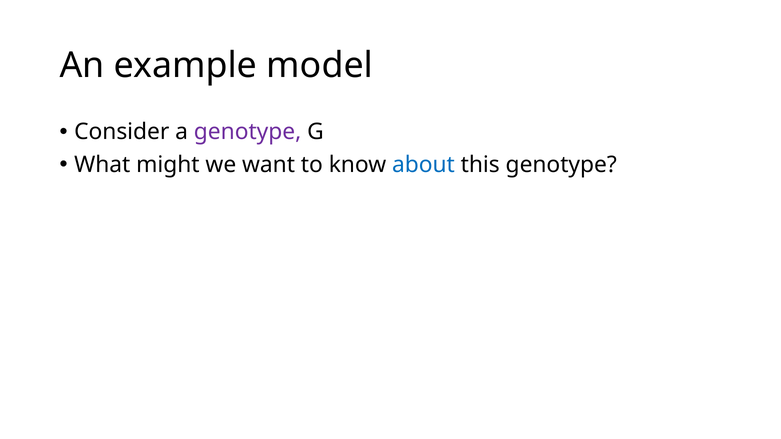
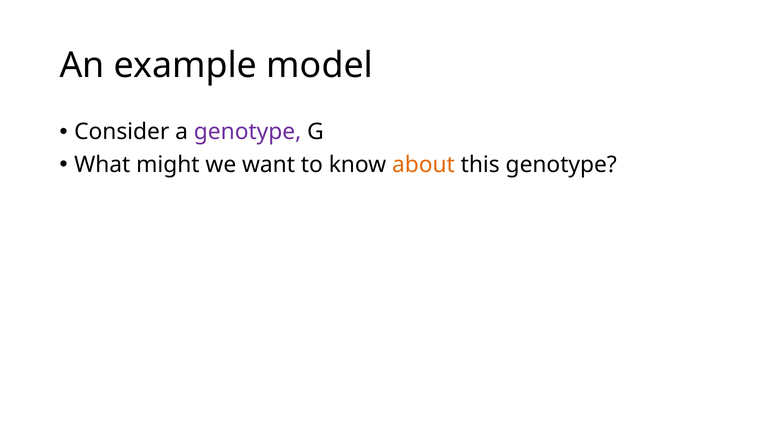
about colour: blue -> orange
